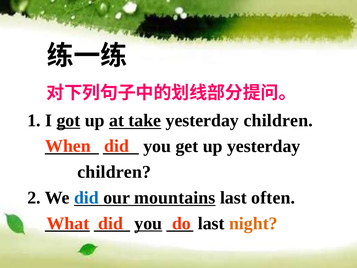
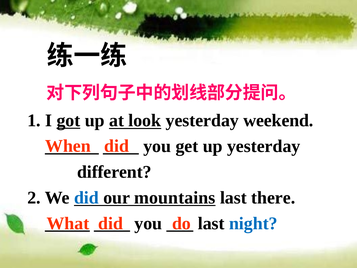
take: take -> look
children at (278, 120): children -> weekend
children at (114, 172): children -> different
often: often -> there
you at (148, 223) underline: present -> none
night colour: orange -> blue
